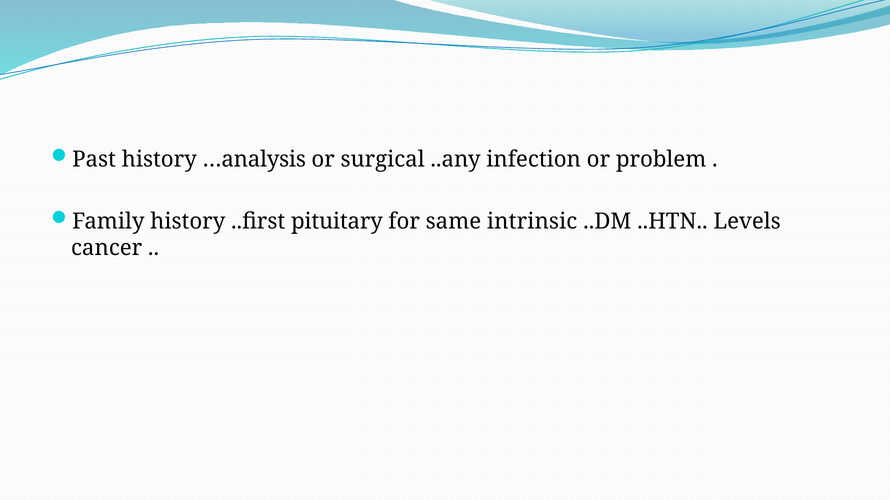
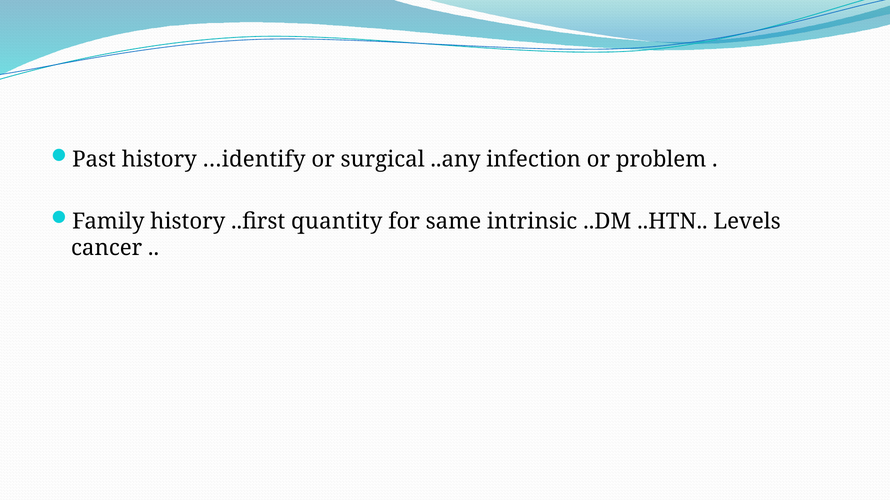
…analysis: …analysis -> …identify
pituitary: pituitary -> quantity
